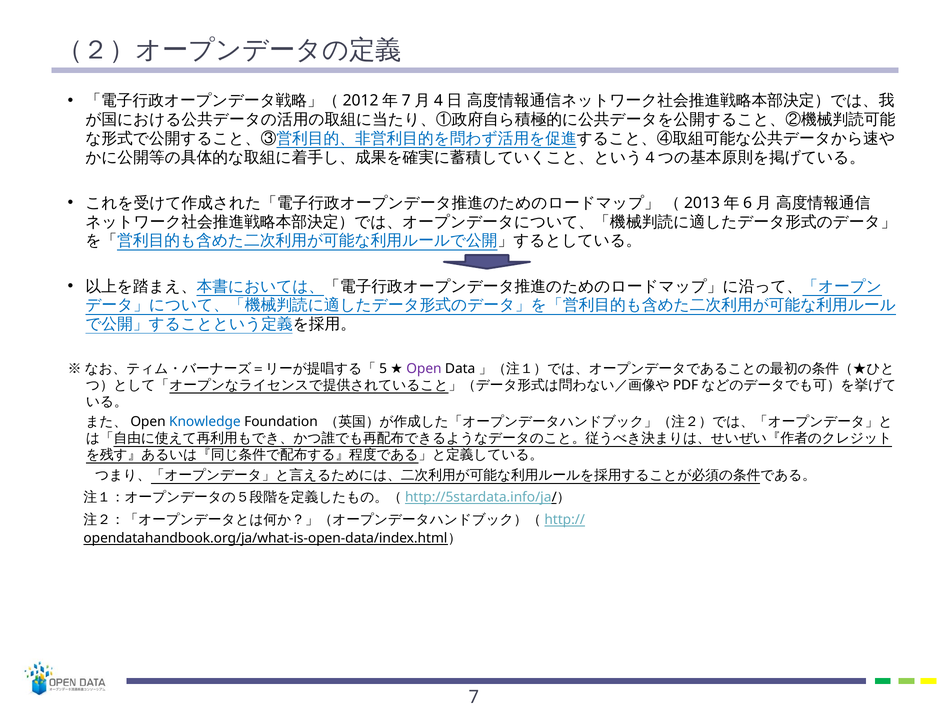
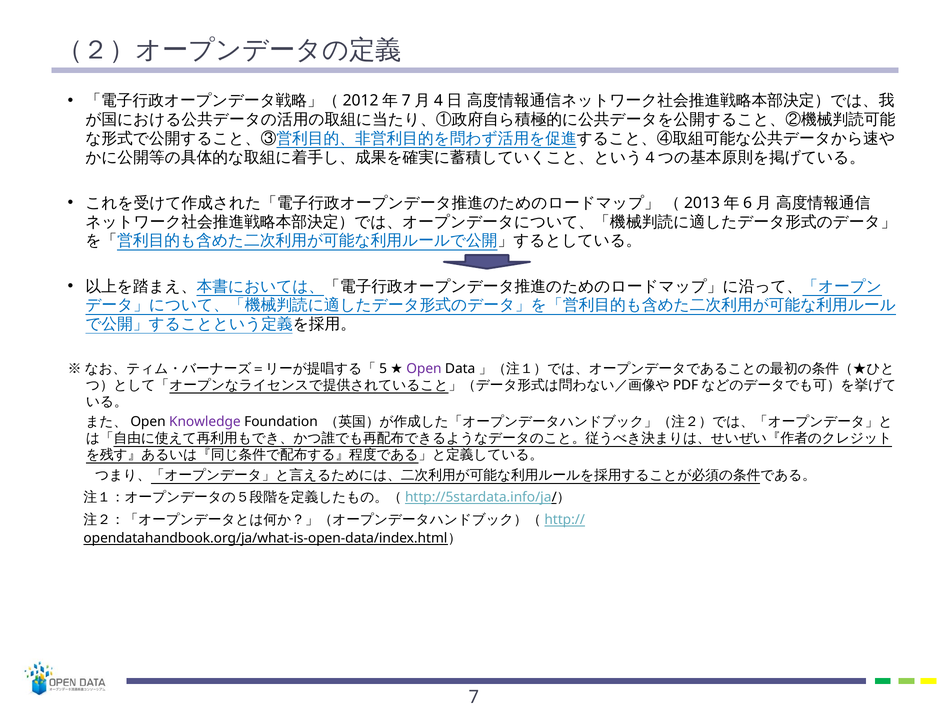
Knowledge colour: blue -> purple
